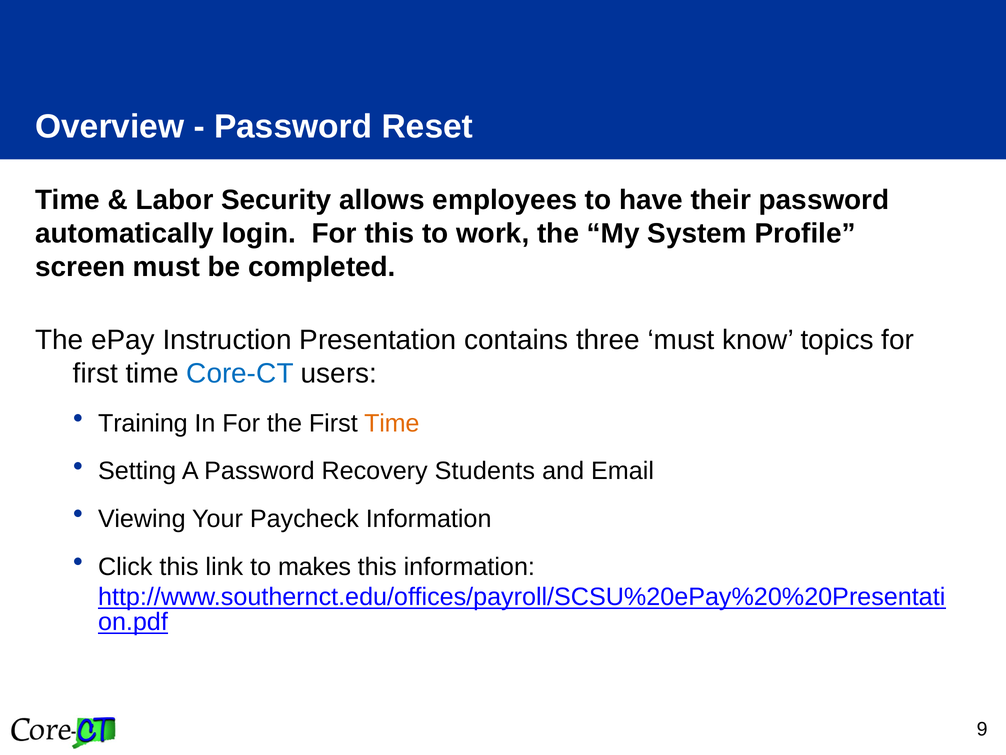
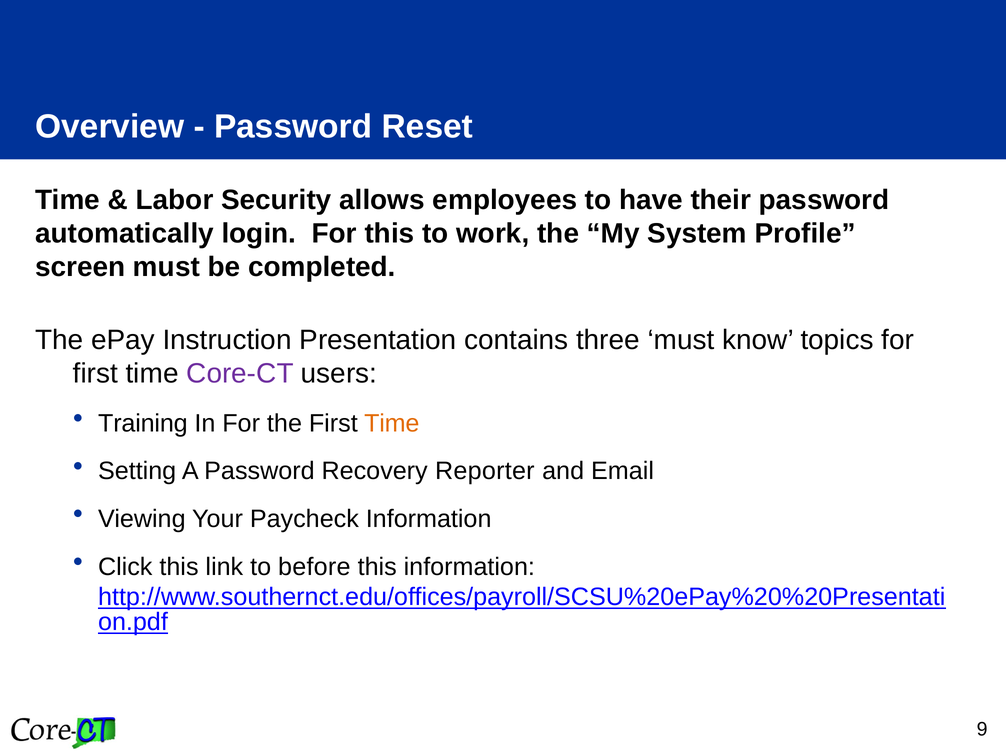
Core-CT colour: blue -> purple
Students: Students -> Reporter
makes: makes -> before
